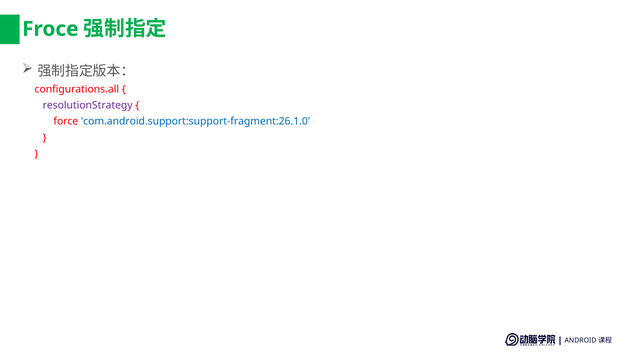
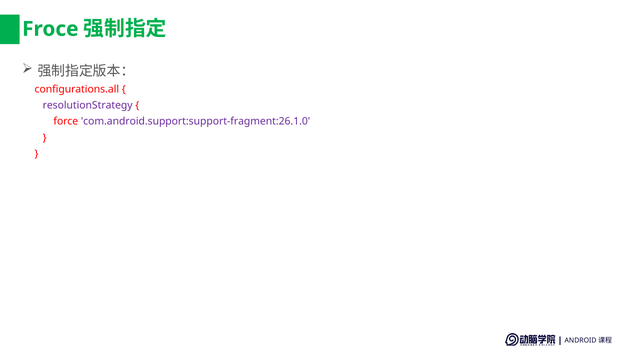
com.android.support:support-fragment:26.1.0 colour: blue -> purple
